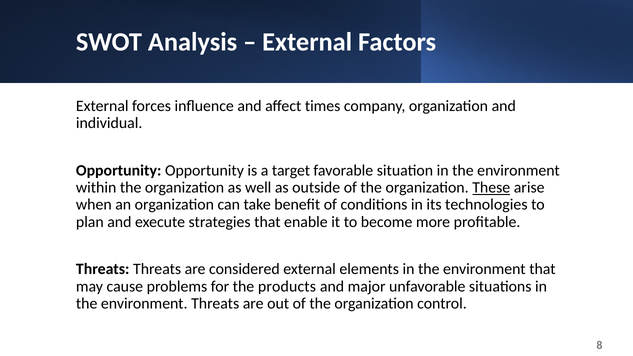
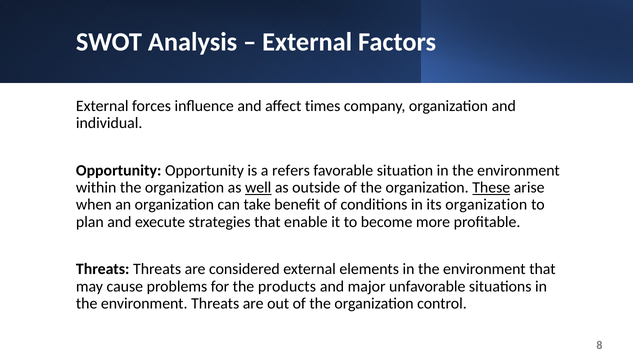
target: target -> refers
well underline: none -> present
its technologies: technologies -> organization
